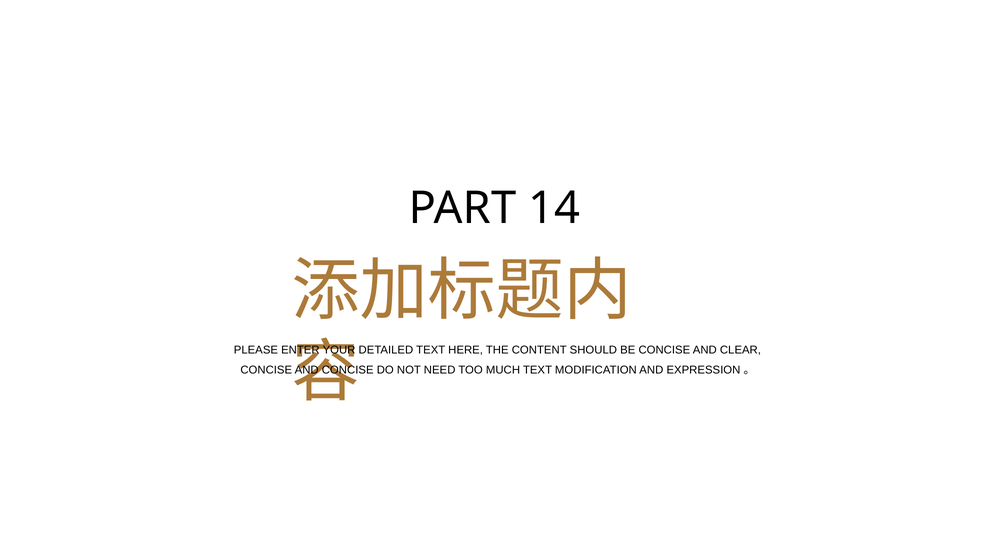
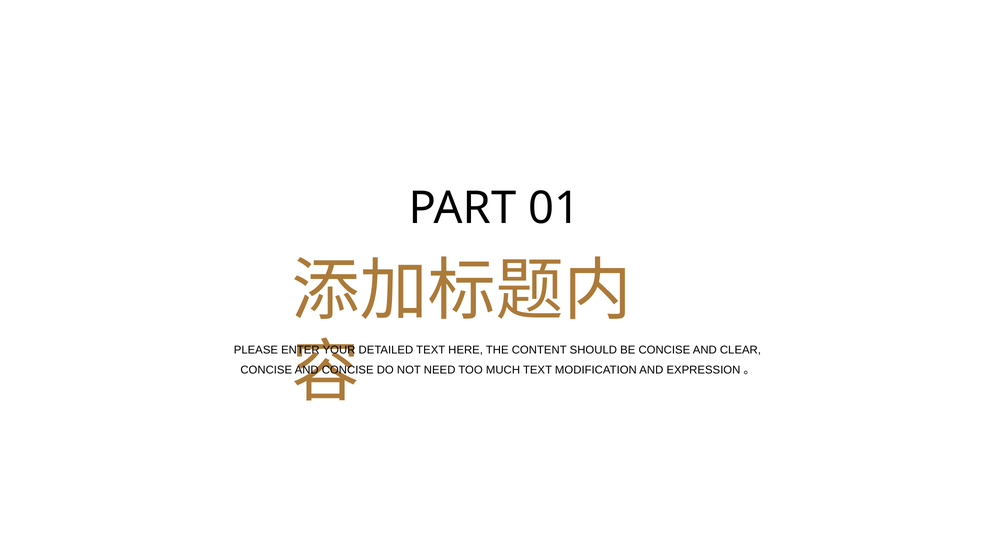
14: 14 -> 01
